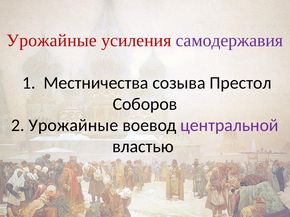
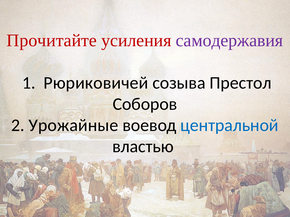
Урожайные at (52, 41): Урожайные -> Прочитайте
Местничества: Местничества -> Рюриковичей
центральной colour: purple -> blue
